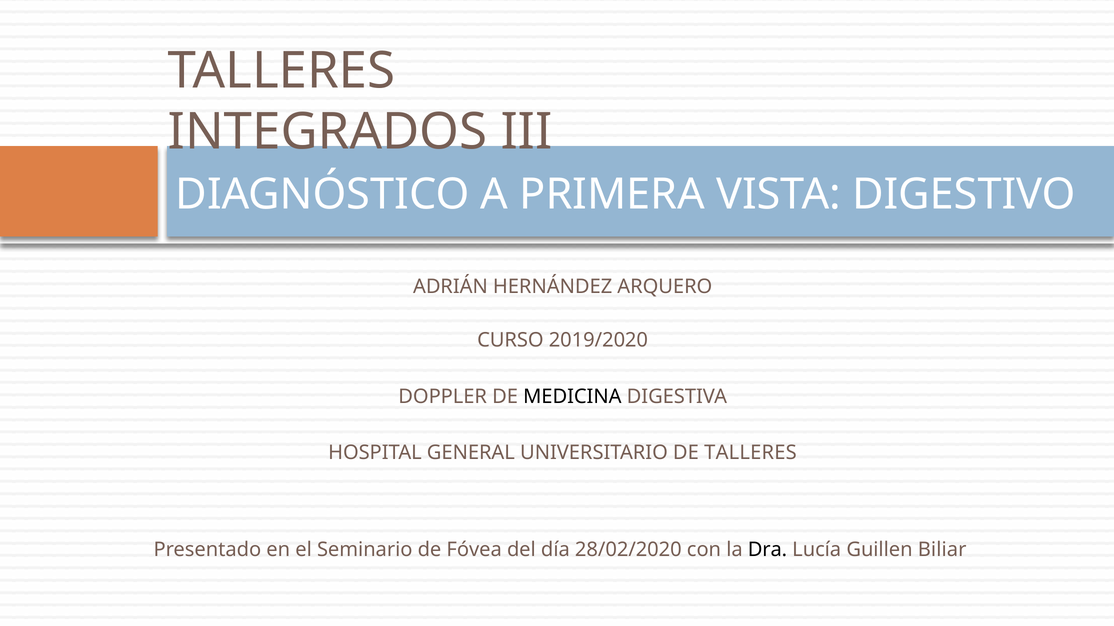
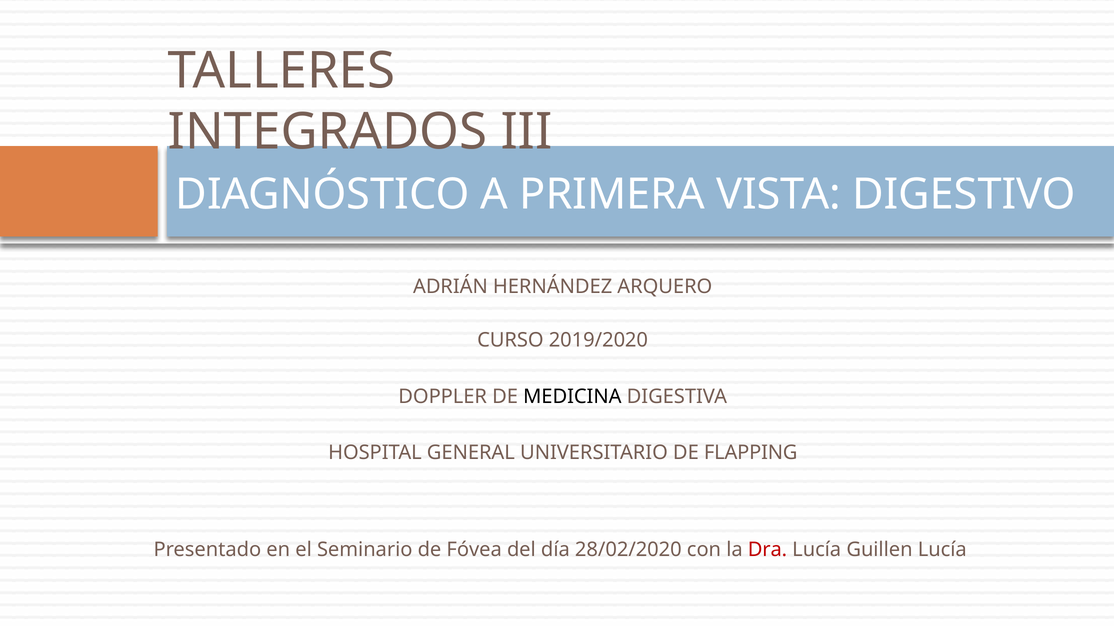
DE TALLERES: TALLERES -> FLAPPING
Dra colour: black -> red
Guillen Biliar: Biliar -> Lucía
